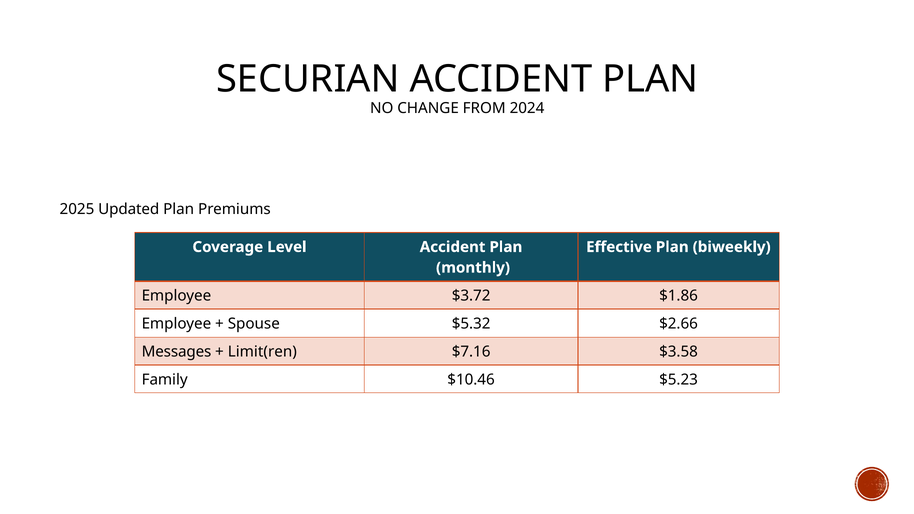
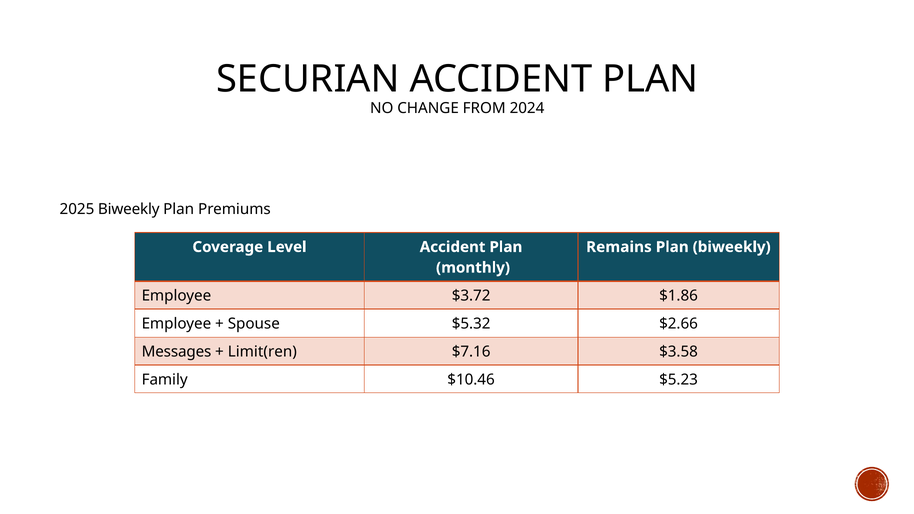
2025 Updated: Updated -> Biweekly
Effective: Effective -> Remains
